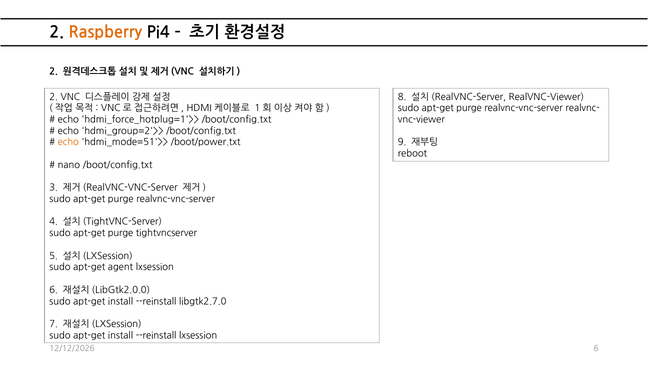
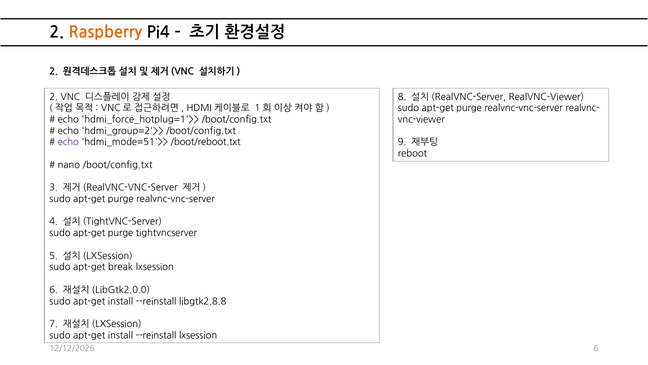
echo at (68, 142) colour: orange -> purple
/boot/power.txt: /boot/power.txt -> /boot/reboot.txt
agent: agent -> break
libgtk2.7.0: libgtk2.7.0 -> libgtk2.8.8
